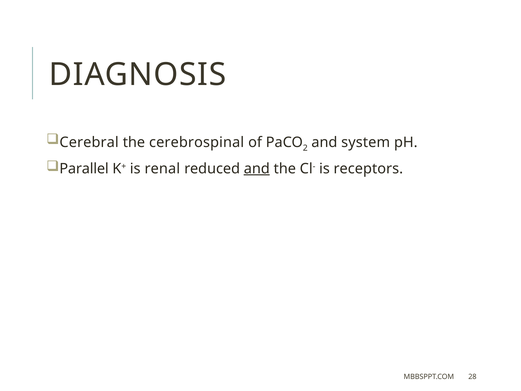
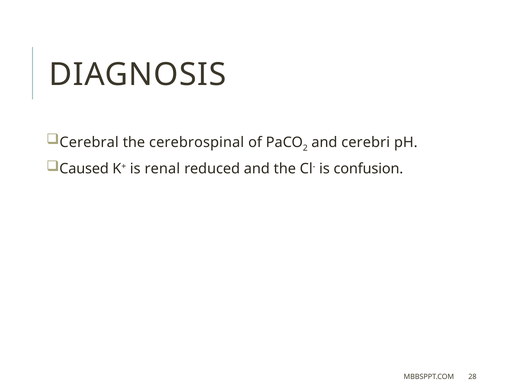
system: system -> cerebri
Parallel: Parallel -> Caused
and at (257, 168) underline: present -> none
receptors: receptors -> confusion
